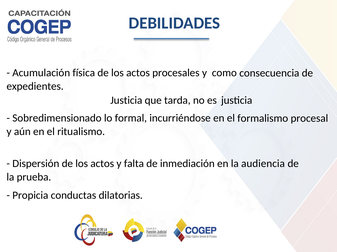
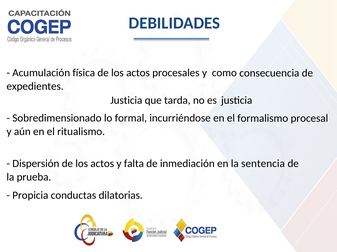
audiencia: audiencia -> sentencia
